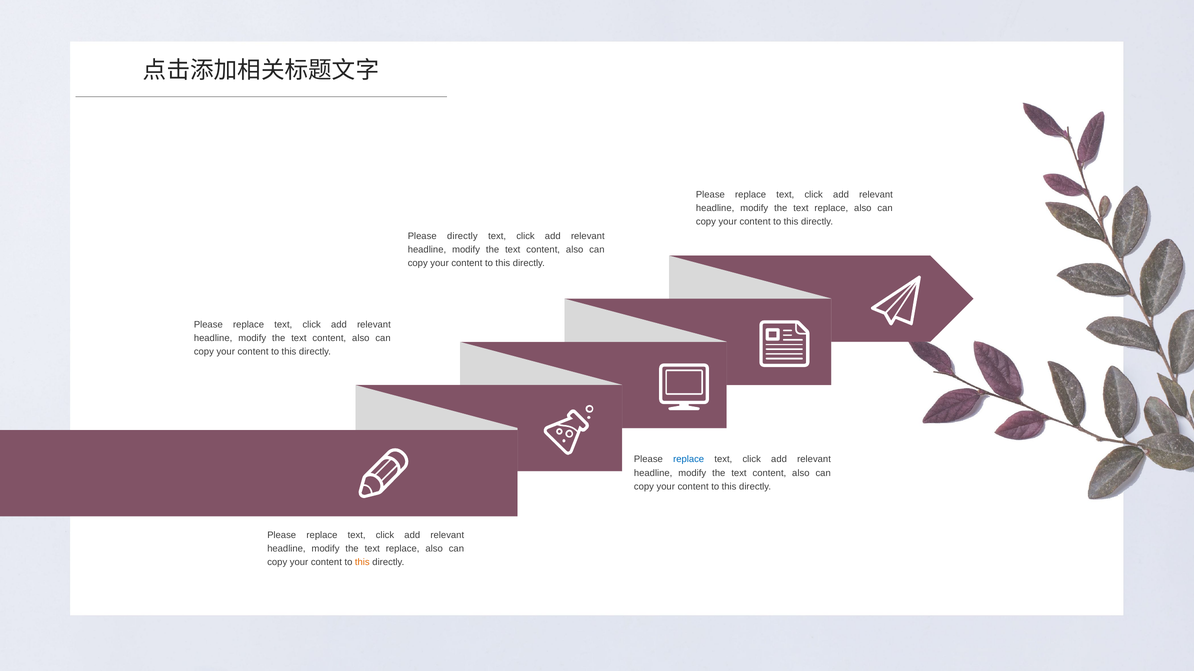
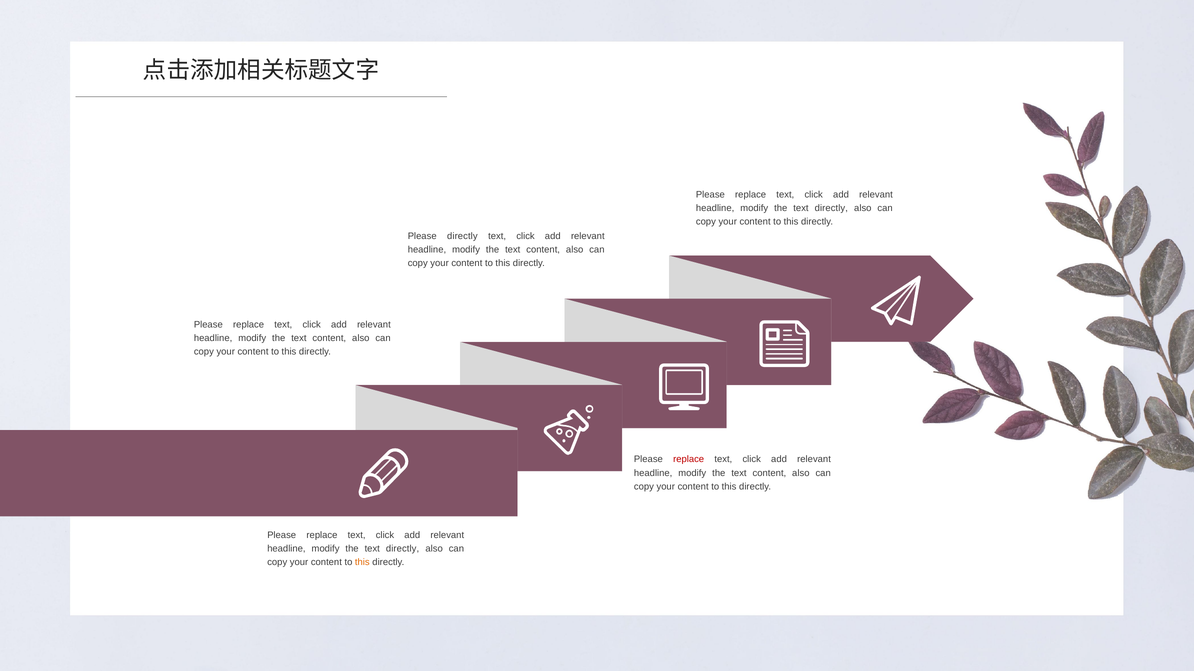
replace at (831, 208): replace -> directly
replace at (689, 460) colour: blue -> red
replace at (403, 549): replace -> directly
